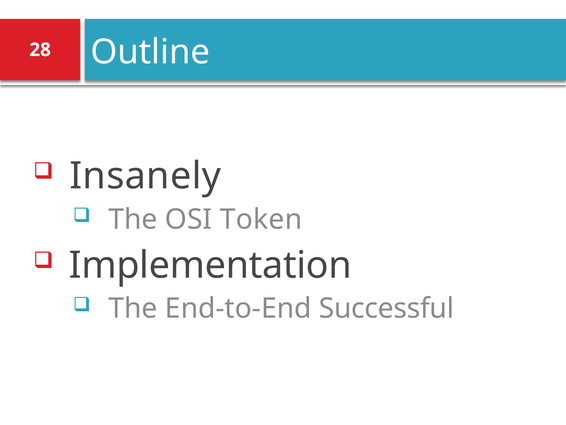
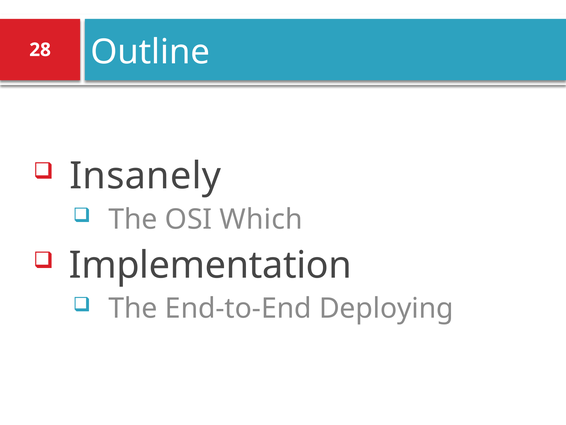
Token: Token -> Which
Successful: Successful -> Deploying
